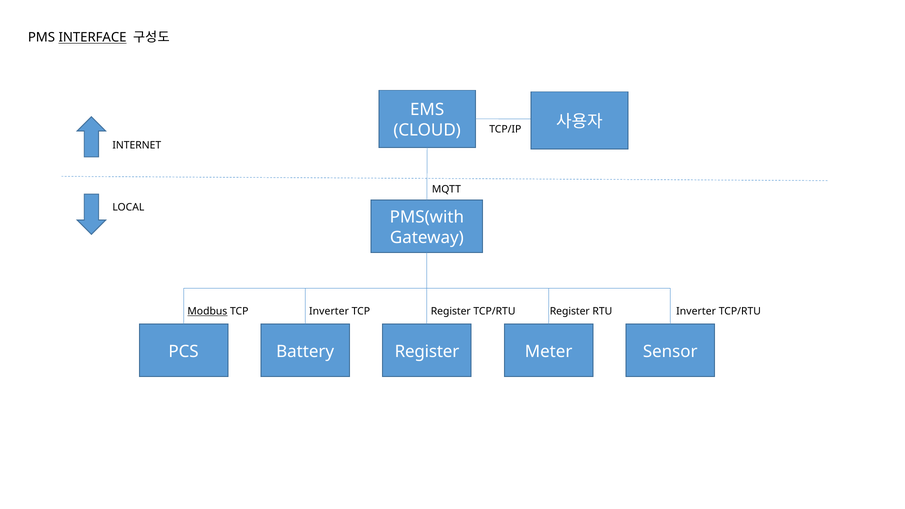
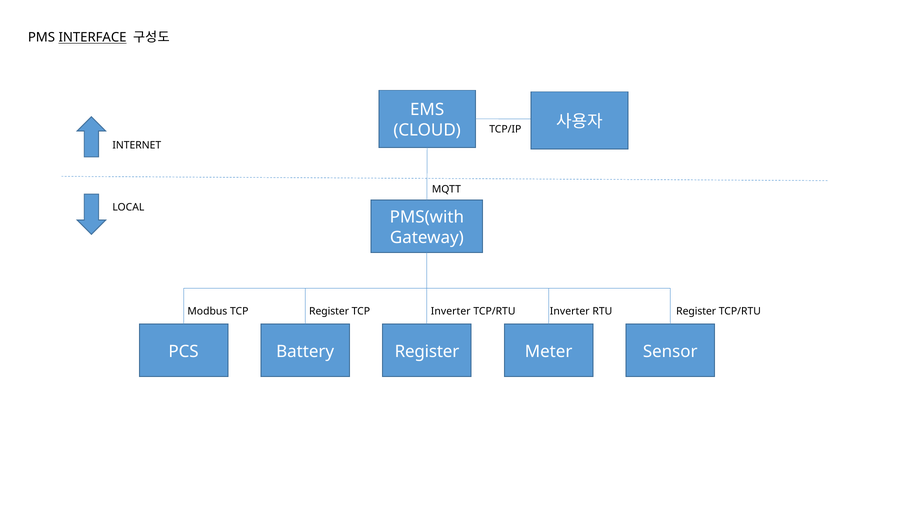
Modbus underline: present -> none
TCP Inverter: Inverter -> Register
TCP Register: Register -> Inverter
TCP/RTU Register: Register -> Inverter
RTU Inverter: Inverter -> Register
